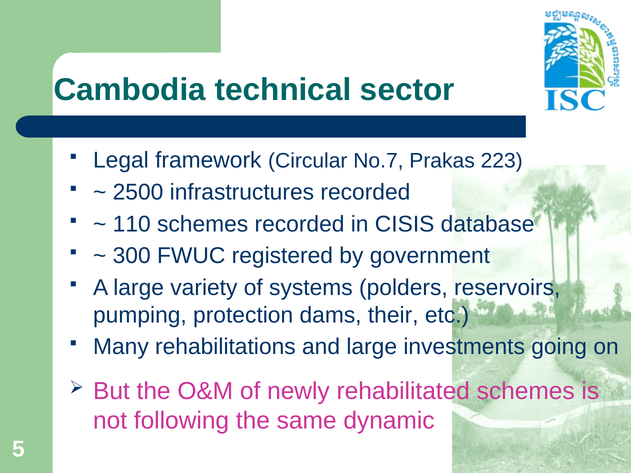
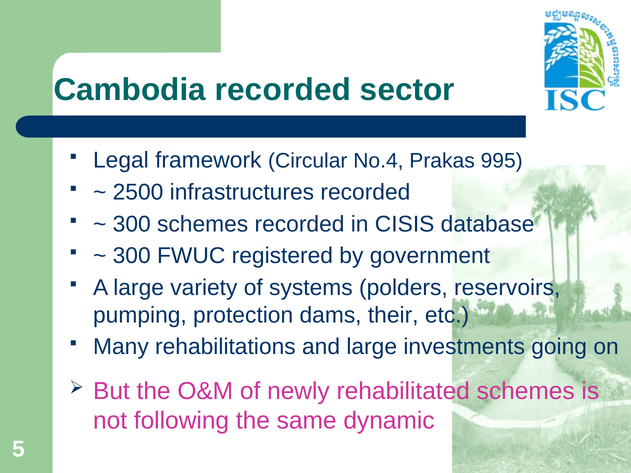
Cambodia technical: technical -> recorded
No.7: No.7 -> No.4
223: 223 -> 995
110 at (132, 224): 110 -> 300
